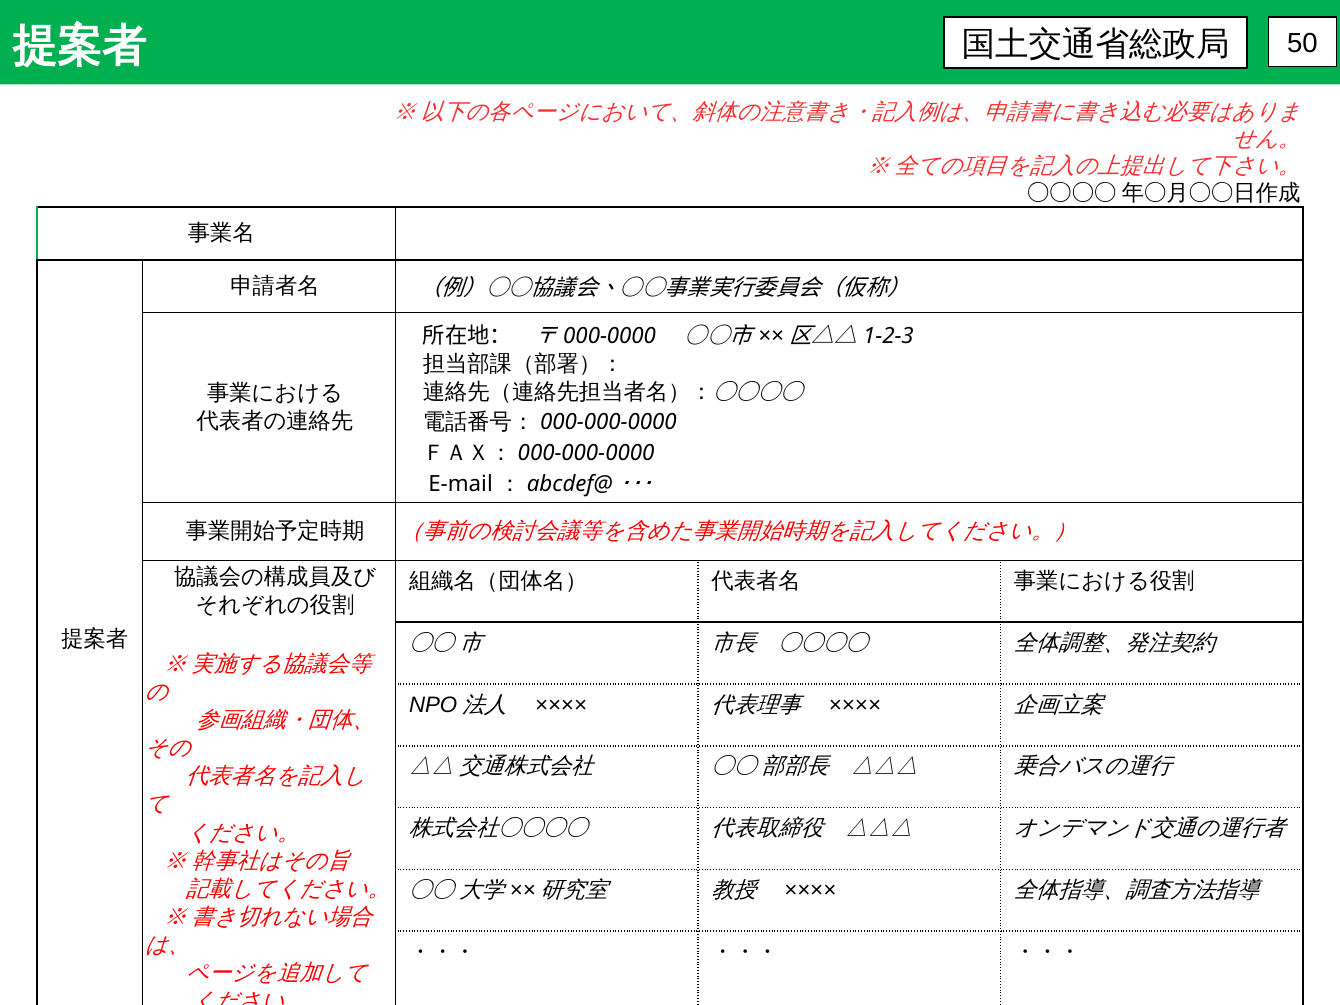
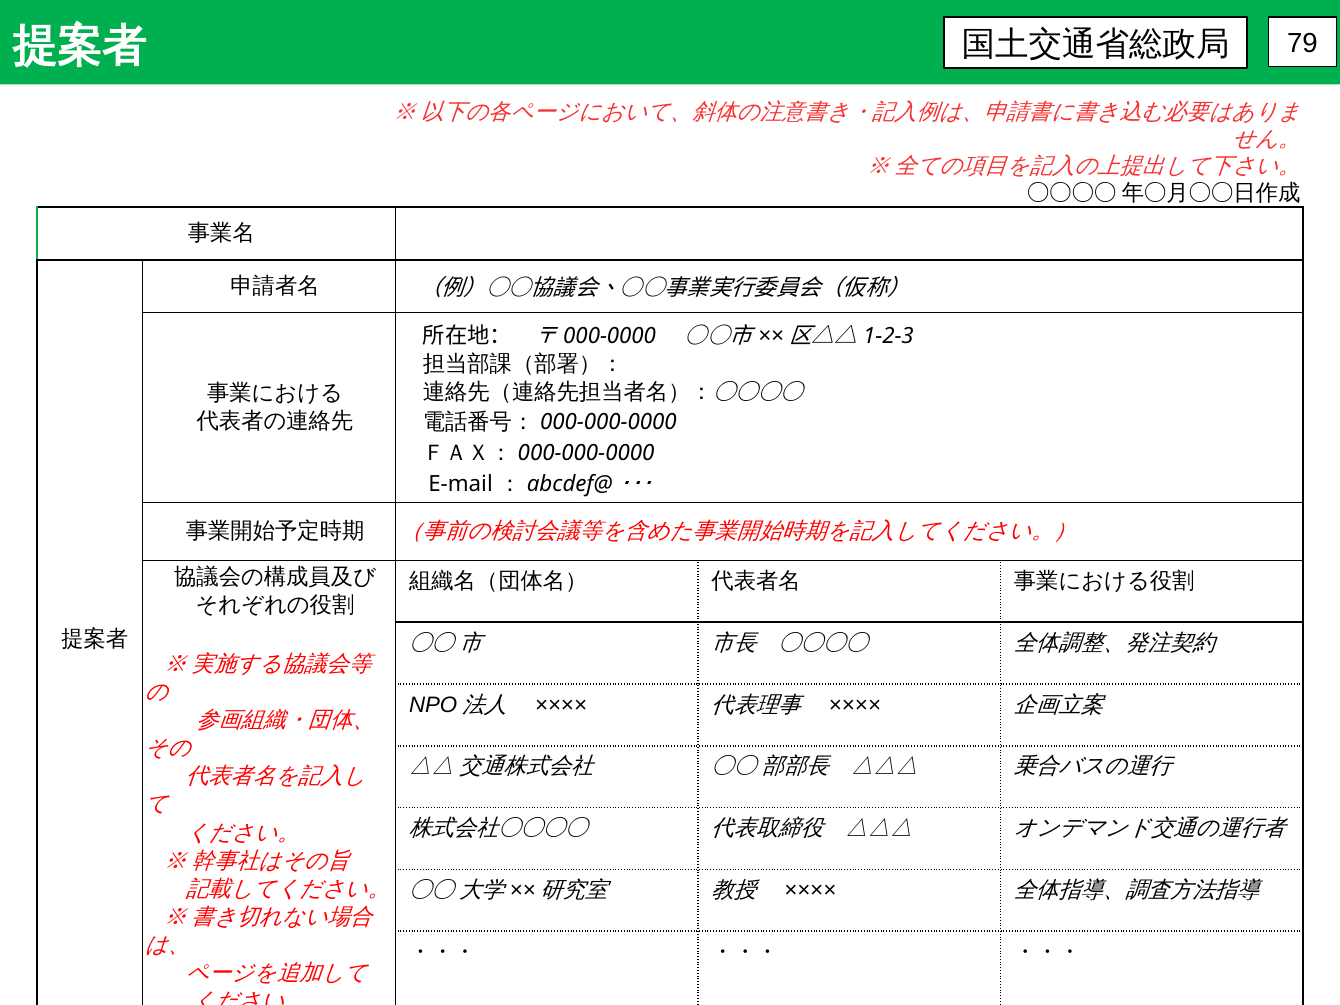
50: 50 -> 79
